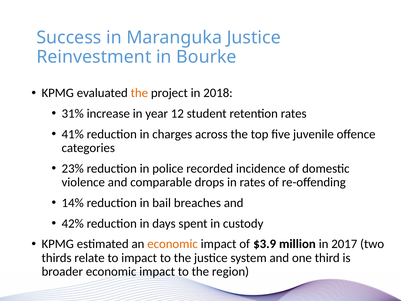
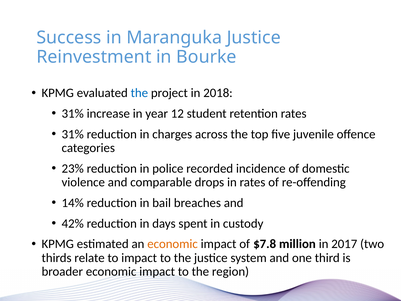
the at (139, 93) colour: orange -> blue
41% at (73, 134): 41% -> 31%
$3.9: $3.9 -> $7.8
